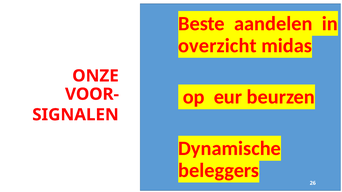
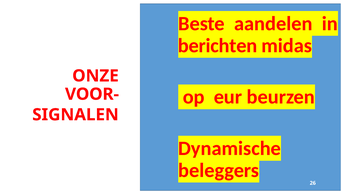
overzicht: overzicht -> berichten
